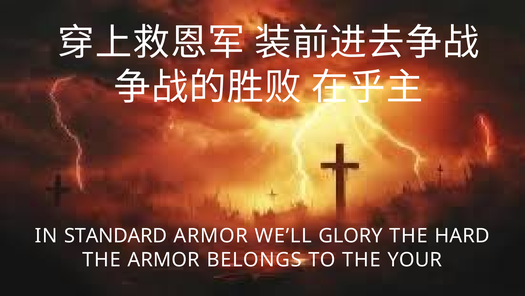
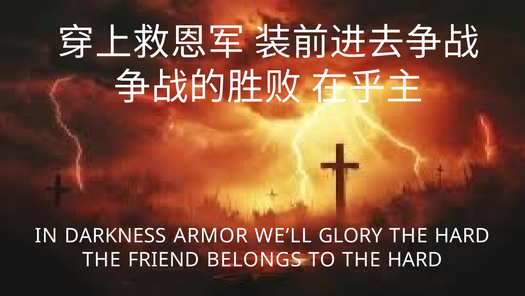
STANDARD: STANDARD -> DARKNESS
THE ARMOR: ARMOR -> FRIEND
TO THE YOUR: YOUR -> HARD
